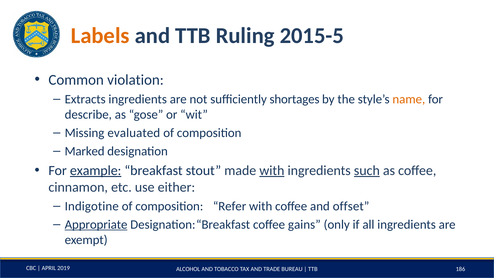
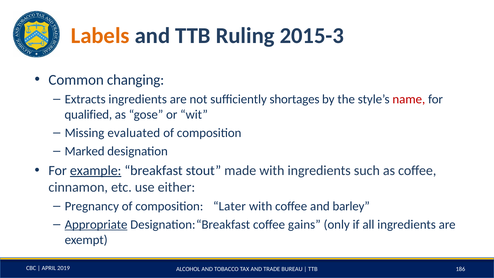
2015-5: 2015-5 -> 2015-3
violation: violation -> changing
name colour: orange -> red
describe: describe -> qualified
with at (272, 170) underline: present -> none
such underline: present -> none
Indigotine: Indigotine -> Pregnancy
Refer: Refer -> Later
offset: offset -> barley
